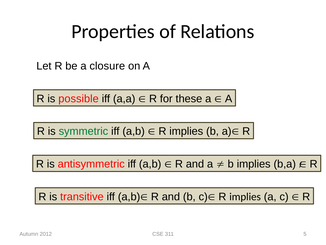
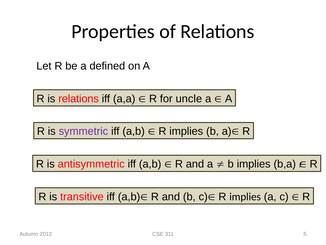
closure: closure -> defined
is possible: possible -> relations
these: these -> uncle
symmetric colour: green -> purple
